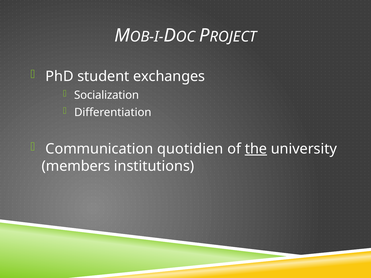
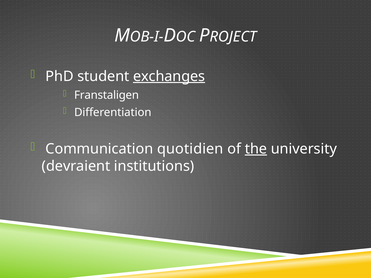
exchanges underline: none -> present
Socialization: Socialization -> Franstaligen
members: members -> devraient
